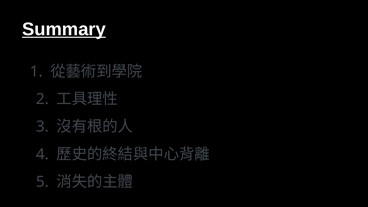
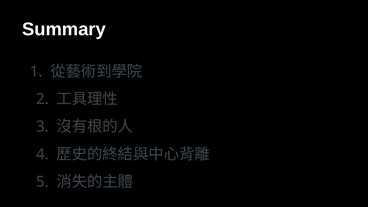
Summary underline: present -> none
